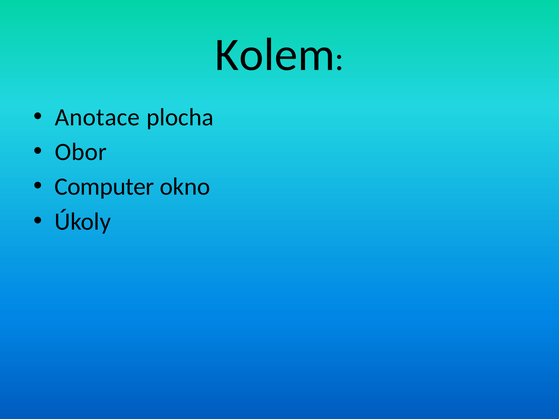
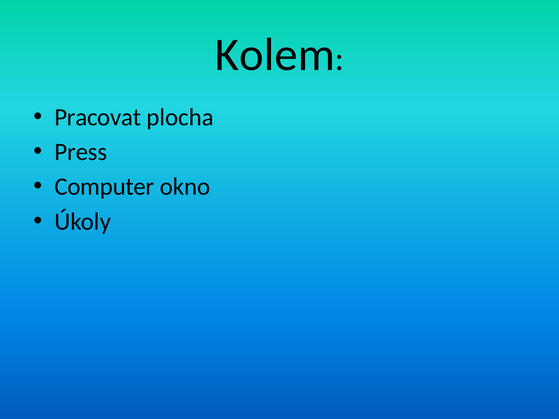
Anotace: Anotace -> Pracovat
Obor: Obor -> Press
